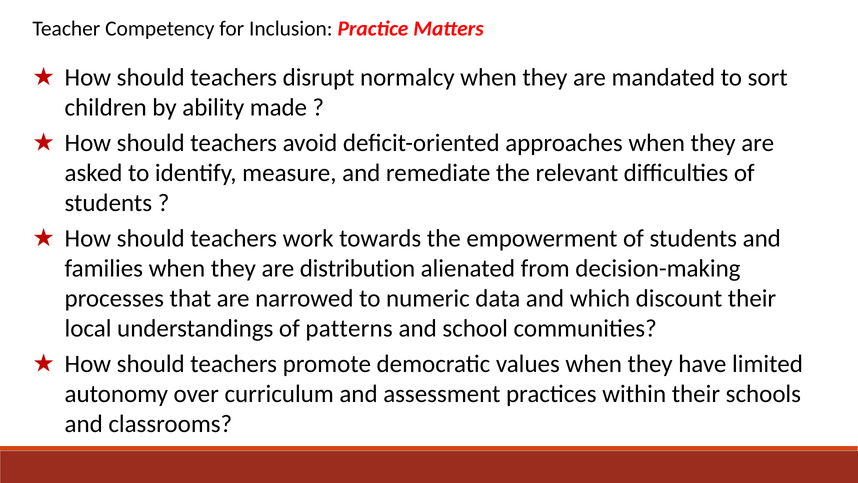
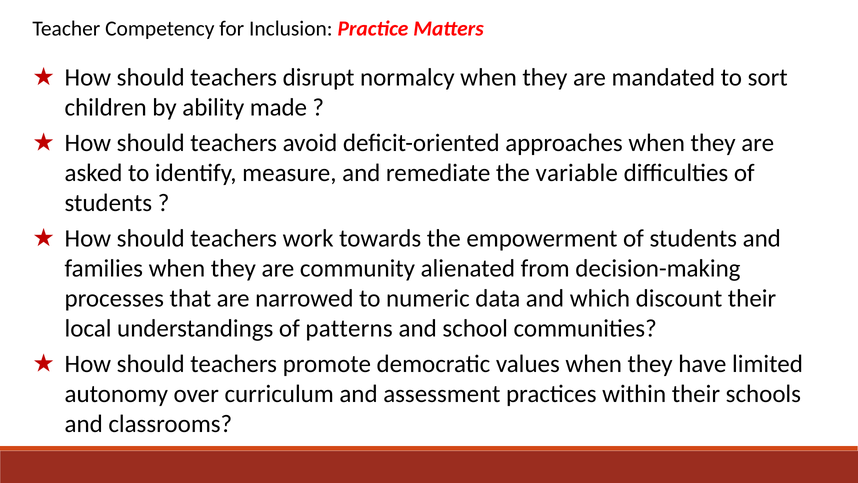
relevant: relevant -> variable
distribution: distribution -> community
